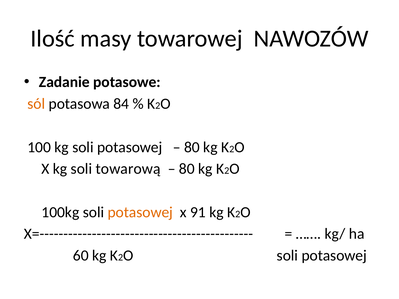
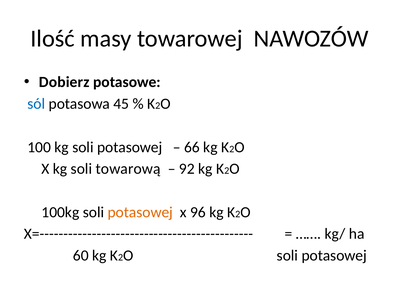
Zadanie: Zadanie -> Dobierz
sól colour: orange -> blue
84: 84 -> 45
80 at (192, 147): 80 -> 66
80 at (187, 169): 80 -> 92
91: 91 -> 96
